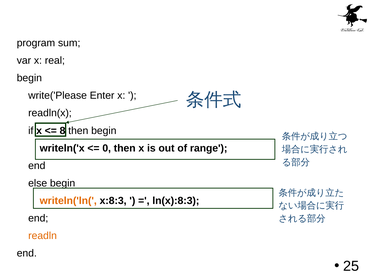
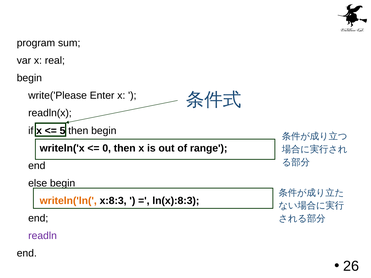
8: 8 -> 5
readln colour: orange -> purple
25: 25 -> 26
